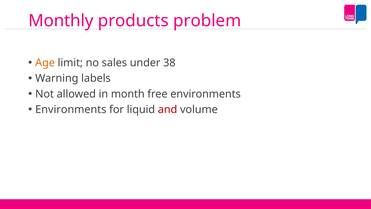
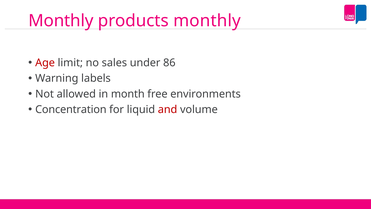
products problem: problem -> monthly
Age colour: orange -> red
38: 38 -> 86
Environments at (71, 109): Environments -> Concentration
